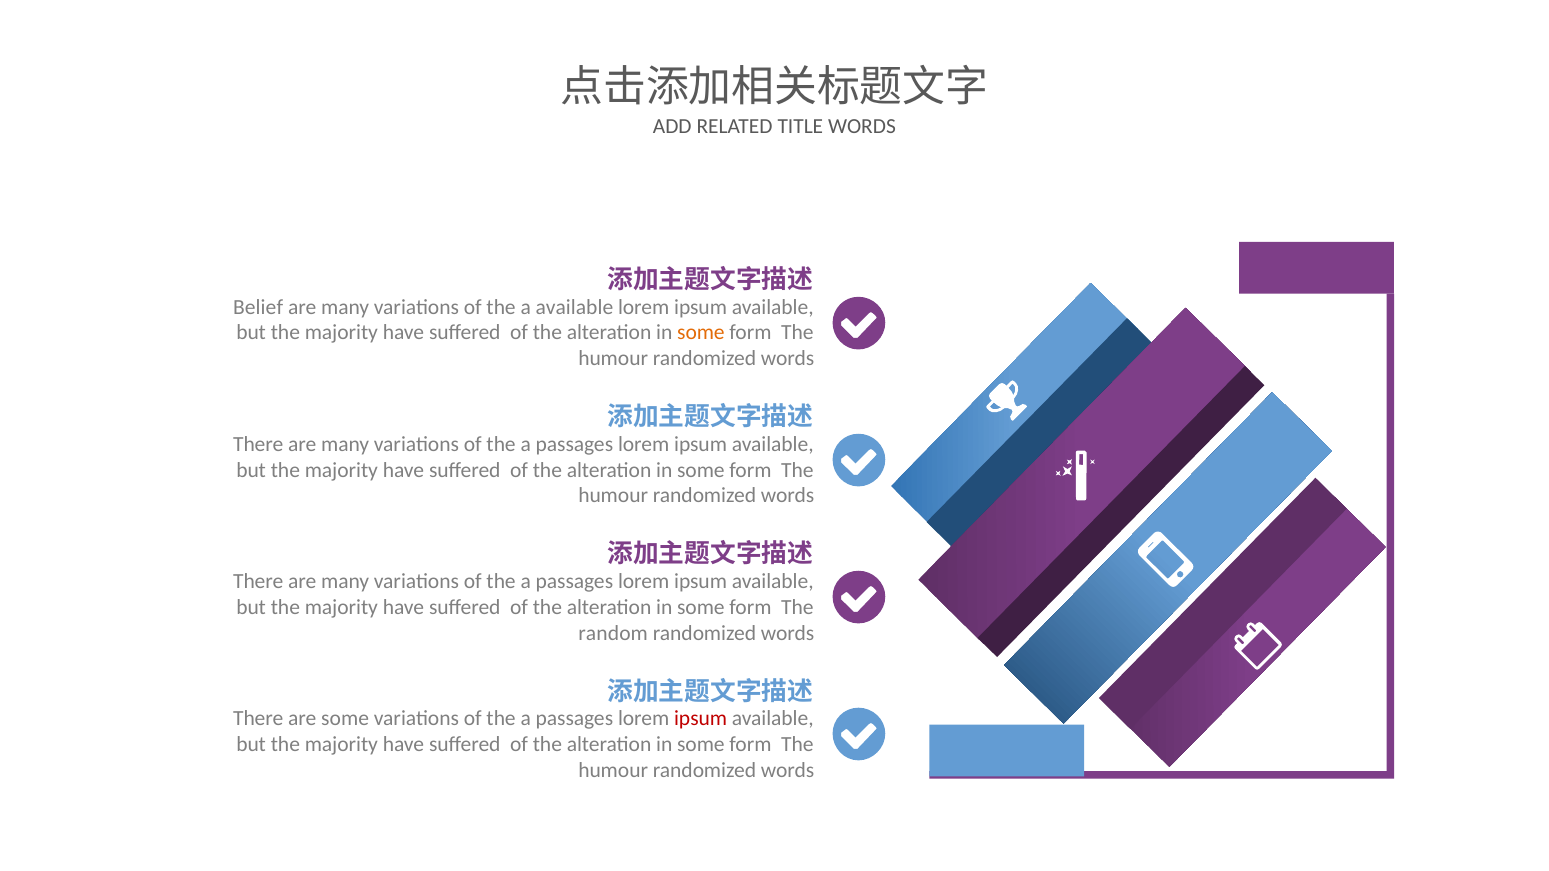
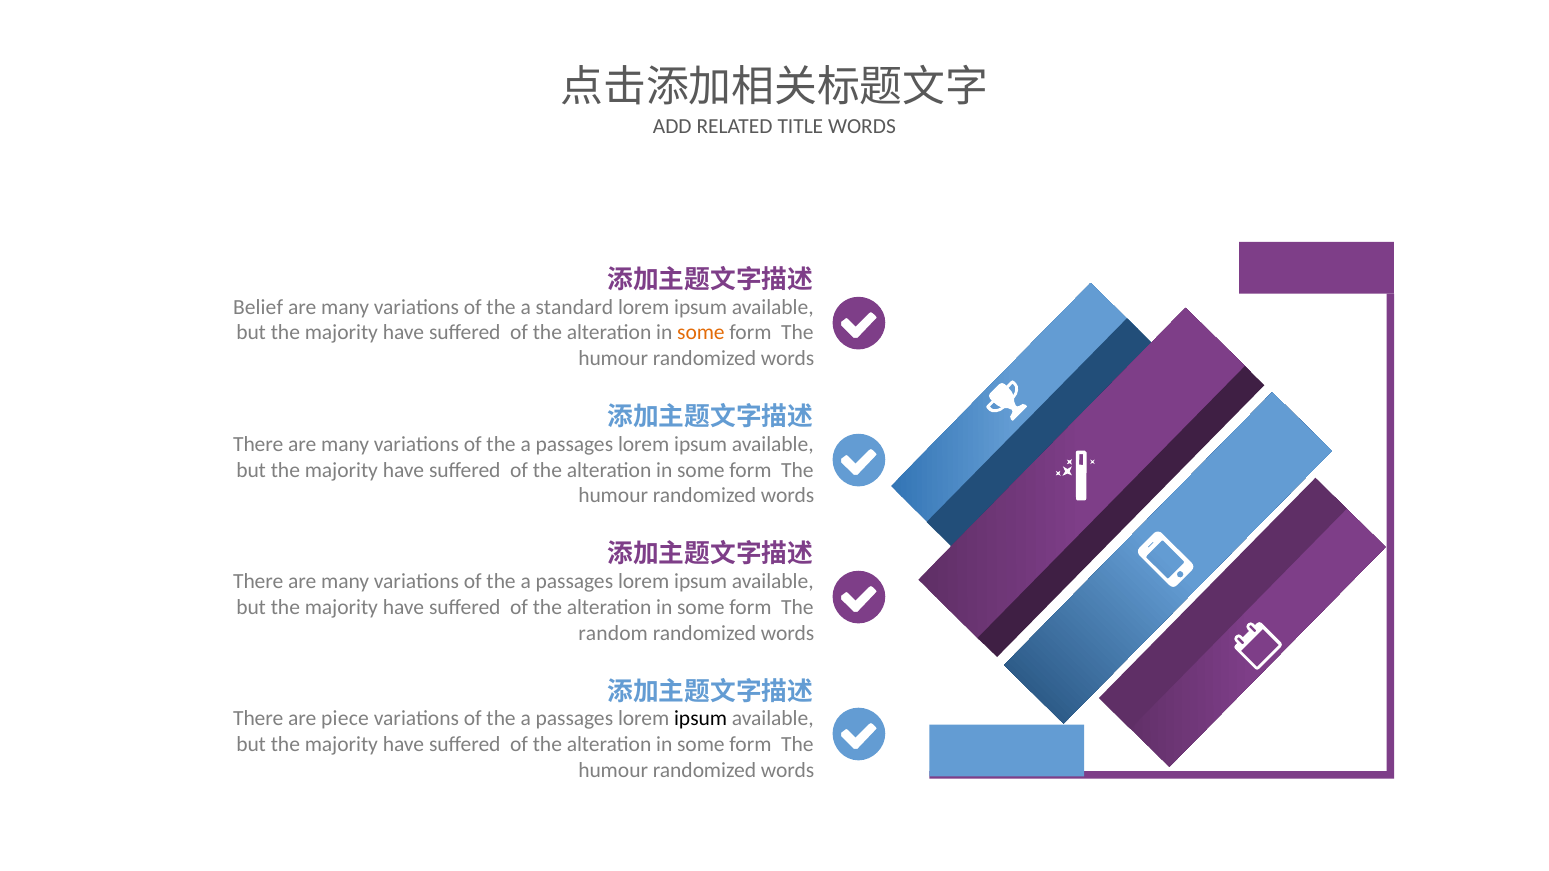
a available: available -> standard
are some: some -> piece
ipsum at (701, 719) colour: red -> black
